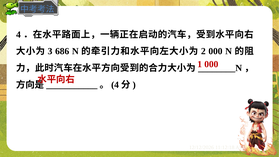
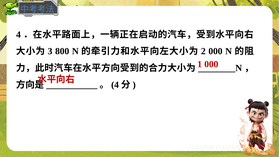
686: 686 -> 800
